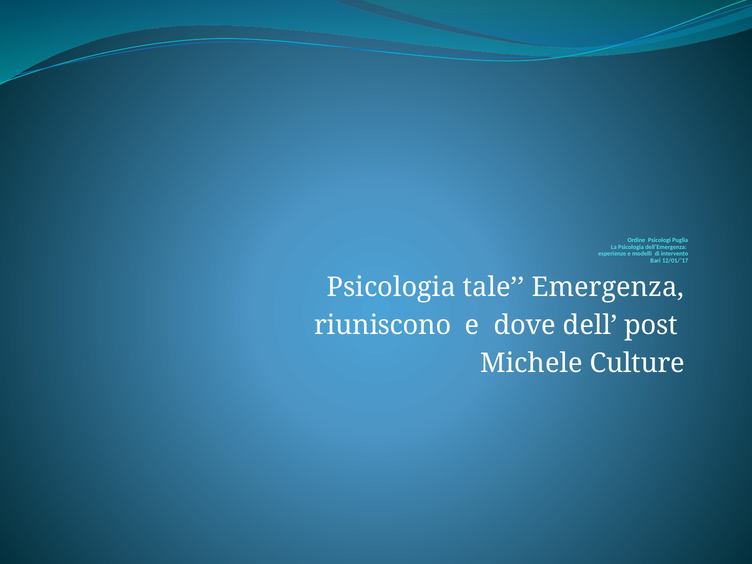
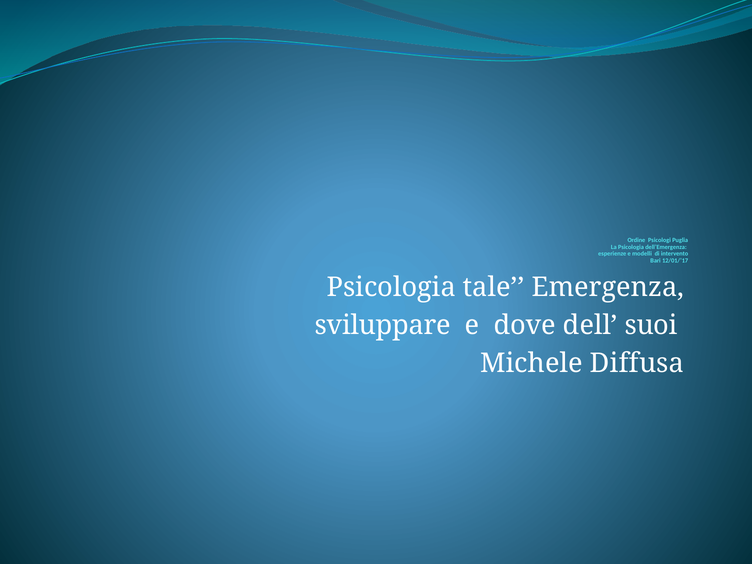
riuniscono: riuniscono -> sviluppare
post: post -> suoi
Culture: Culture -> Diffusa
